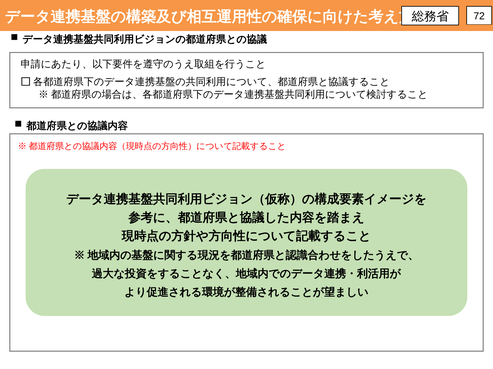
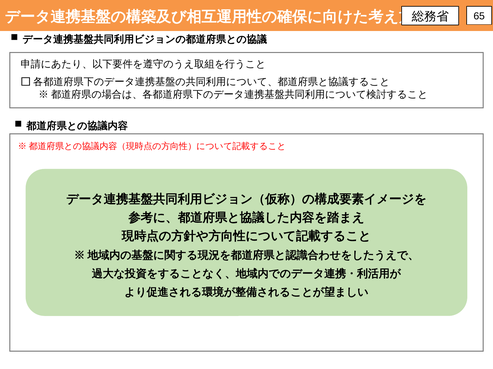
72: 72 -> 65
